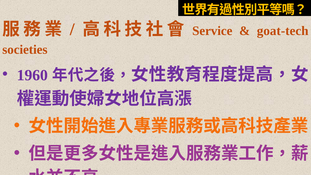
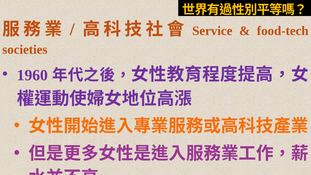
goat-tech: goat-tech -> food-tech
